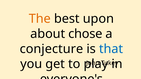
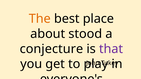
upon: upon -> place
chose: chose -> stood
that colour: blue -> purple
